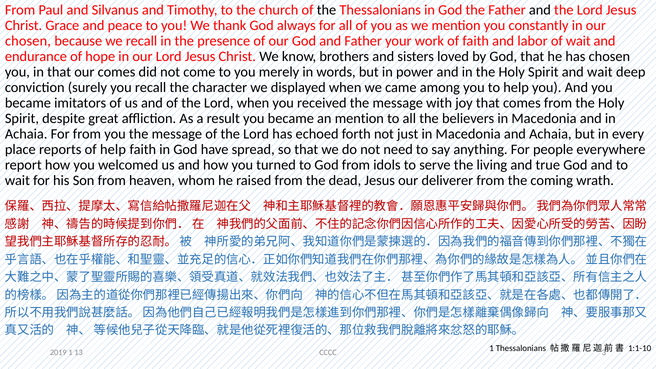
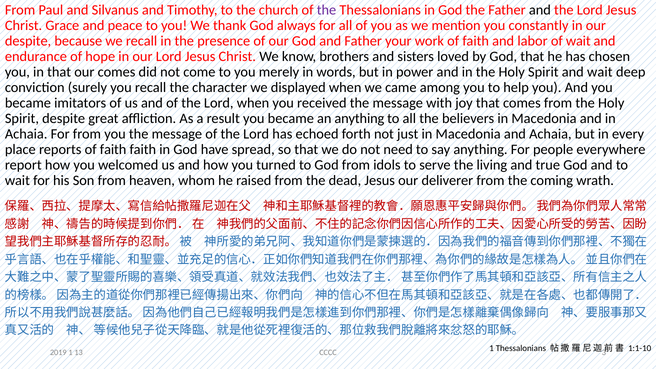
the at (327, 10) colour: black -> purple
chosen at (28, 41): chosen -> despite
an mention: mention -> anything
reports of help: help -> faith
